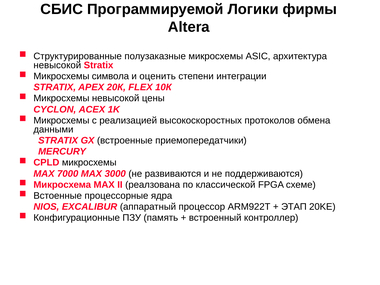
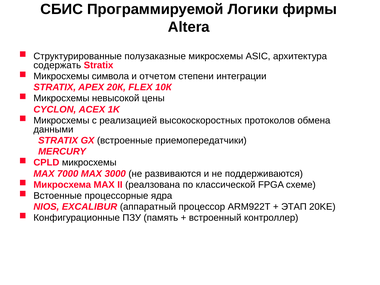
невысокой at (57, 65): невысокой -> содержать
оценить: оценить -> отчетом
